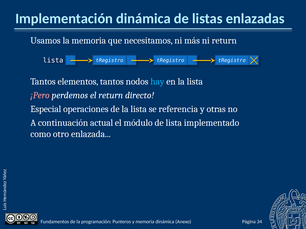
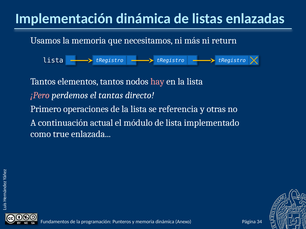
hay colour: light blue -> pink
el return: return -> tantas
Especial: Especial -> Primero
otro: otro -> true
